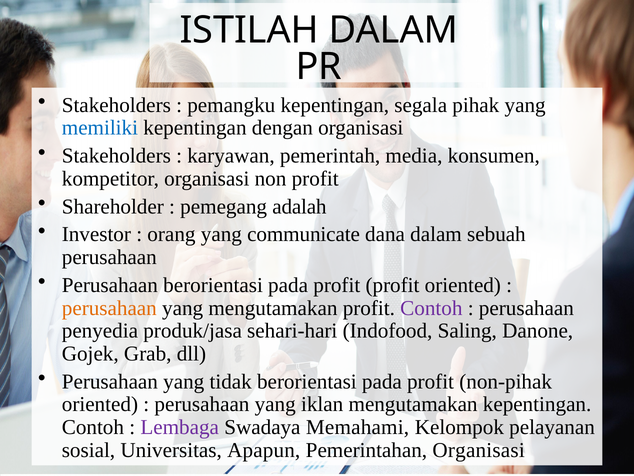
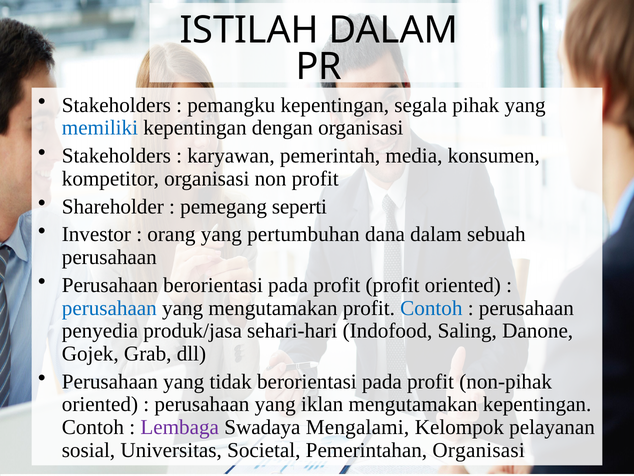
adalah: adalah -> seperti
communicate: communicate -> pertumbuhan
perusahaan at (109, 308) colour: orange -> blue
Contoh at (431, 308) colour: purple -> blue
Memahami: Memahami -> Mengalami
Apapun: Apapun -> Societal
